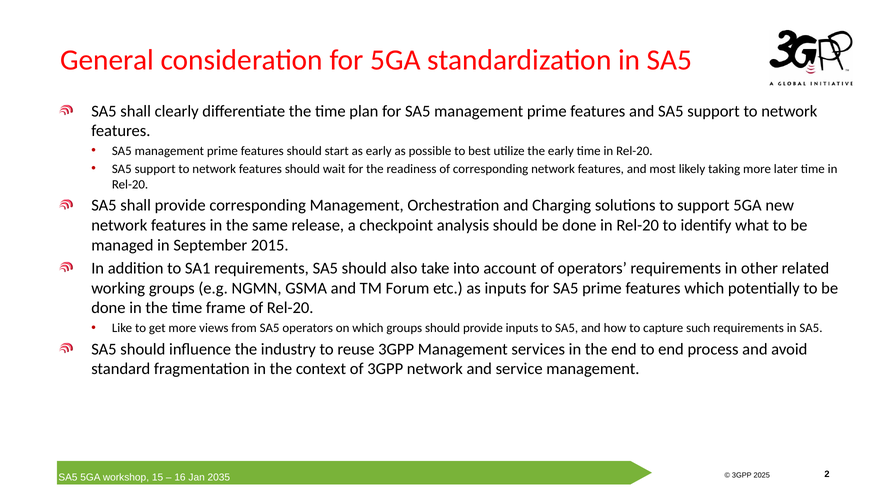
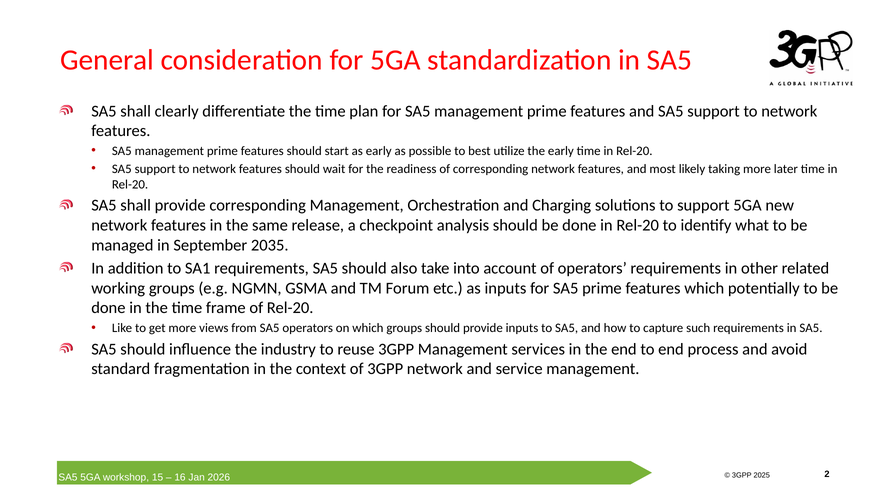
2015: 2015 -> 2035
2035: 2035 -> 2026
